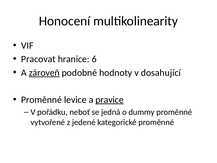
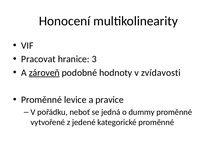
6: 6 -> 3
dosahující: dosahující -> zvídavosti
pravice underline: present -> none
